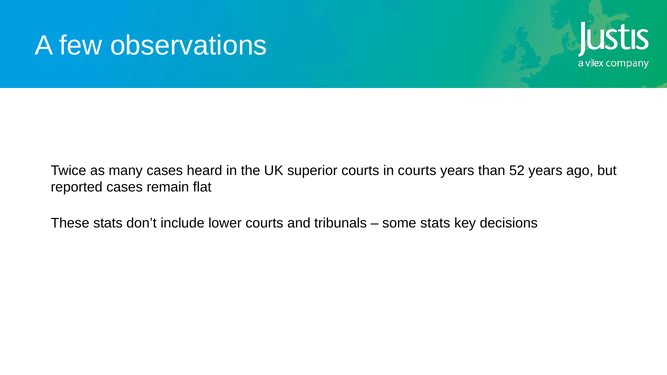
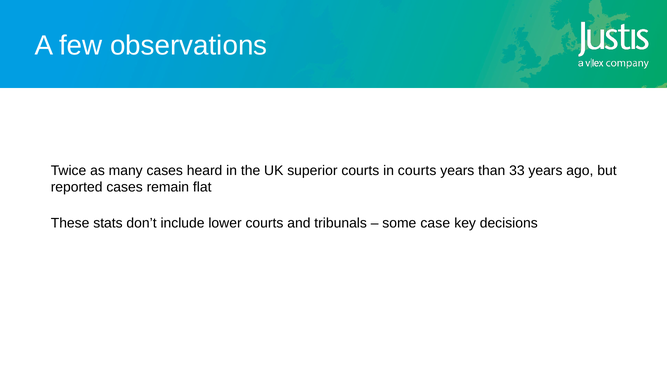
52: 52 -> 33
some stats: stats -> case
